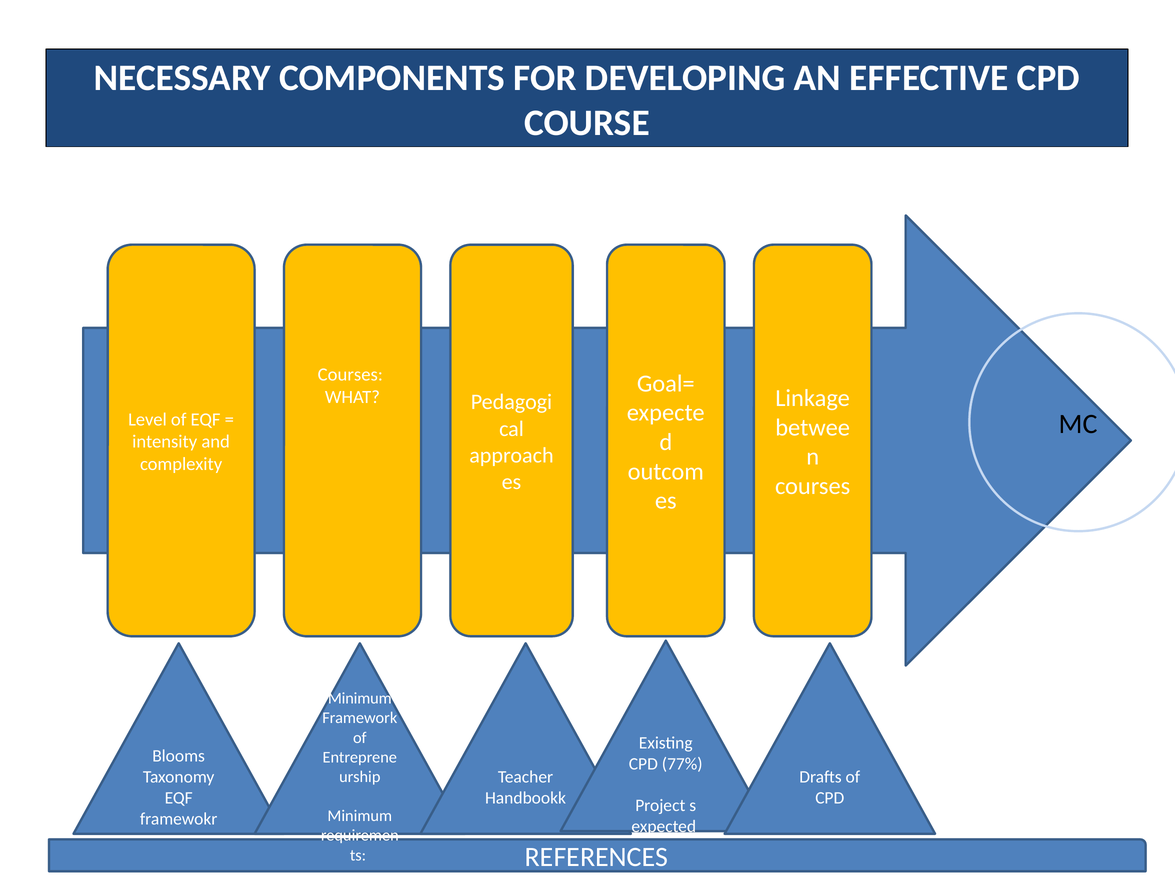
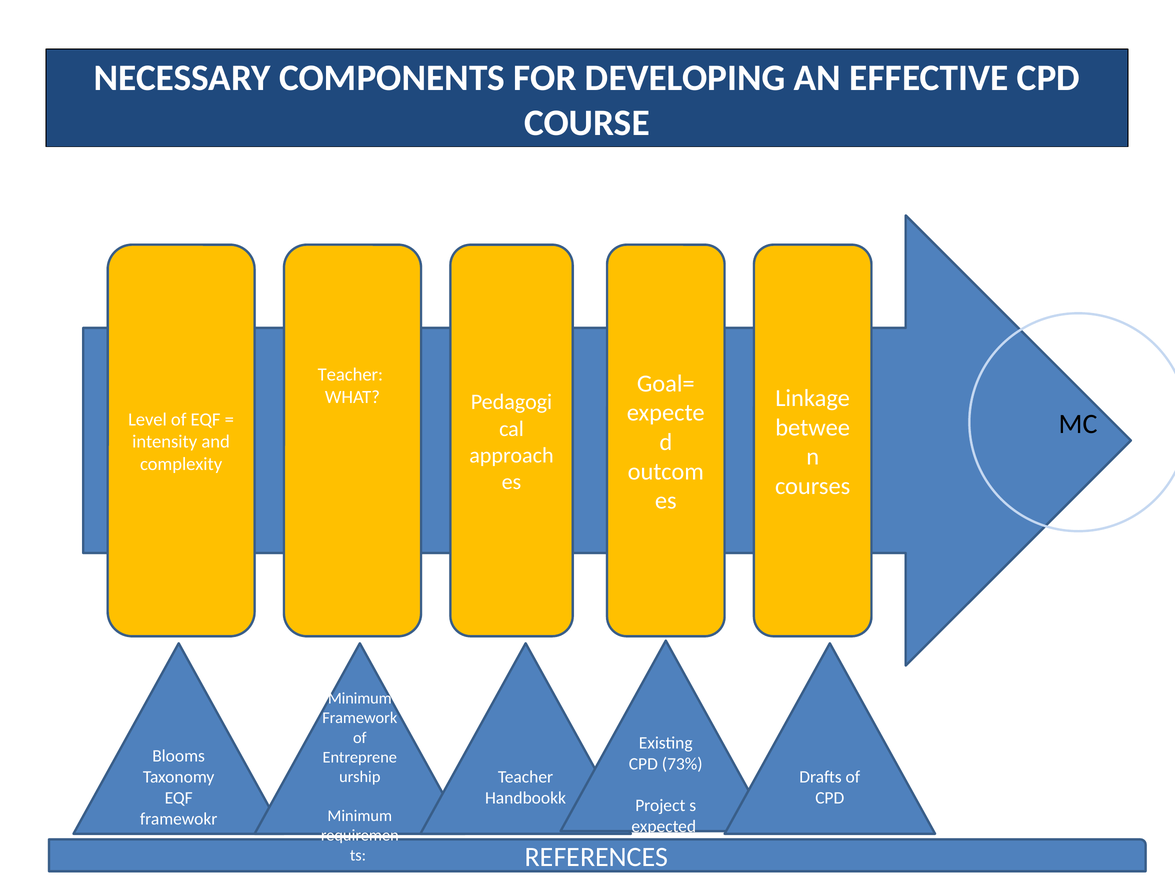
Courses at (350, 375): Courses -> Teacher
77%: 77% -> 73%
